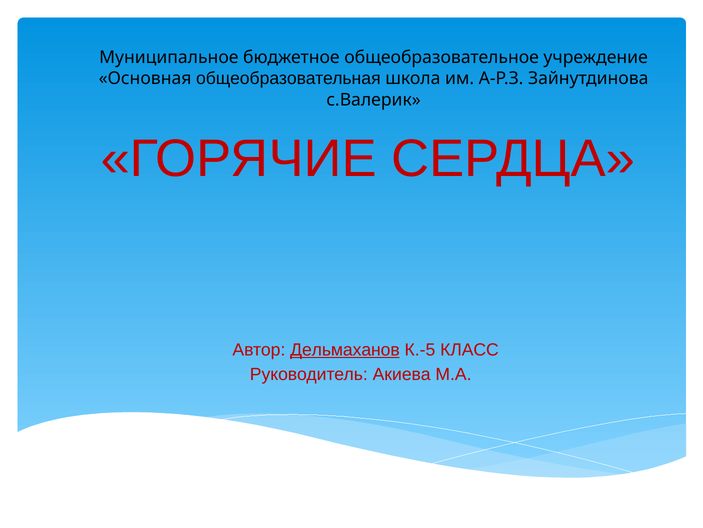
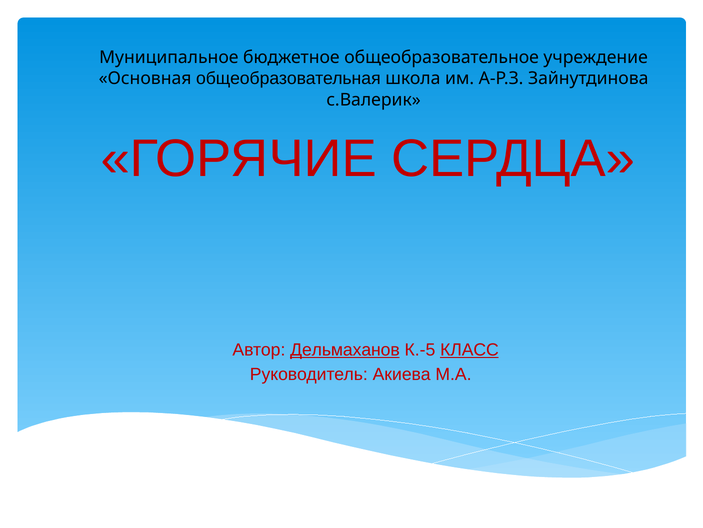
КЛАСС underline: none -> present
